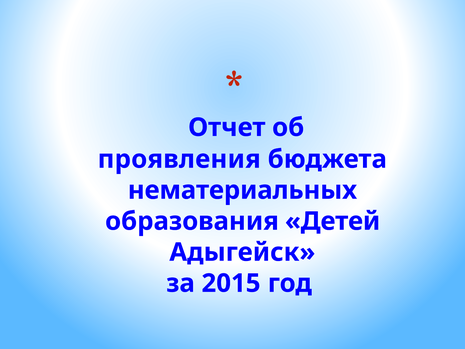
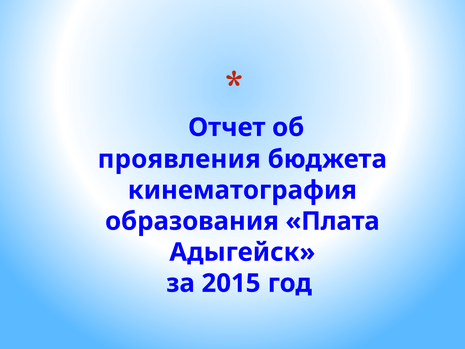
нематериальных: нематериальных -> кинематография
Детей: Детей -> Плата
